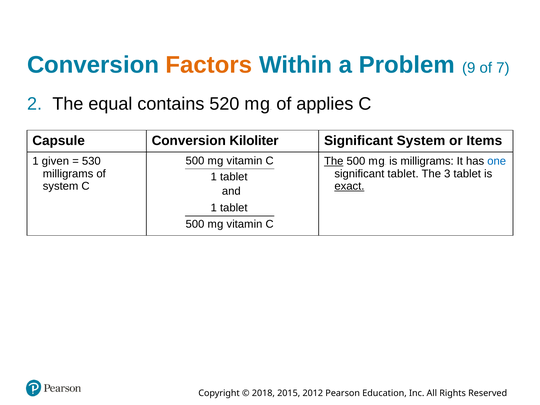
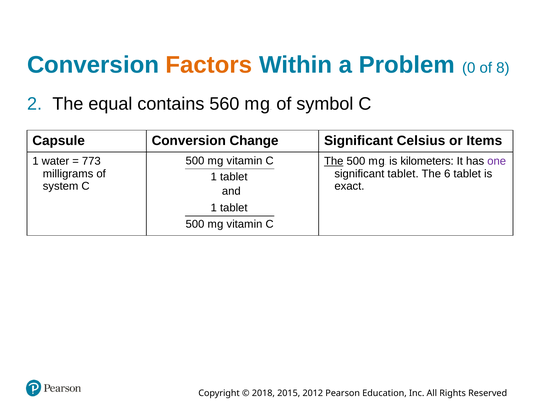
9: 9 -> 0
7: 7 -> 8
520: 520 -> 560
applies: applies -> symbol
Kiloliter: Kiloliter -> Change
Significant System: System -> Celsius
given: given -> water
530: 530 -> 773
is milligrams: milligrams -> kilometers
one colour: blue -> purple
3: 3 -> 6
exact underline: present -> none
